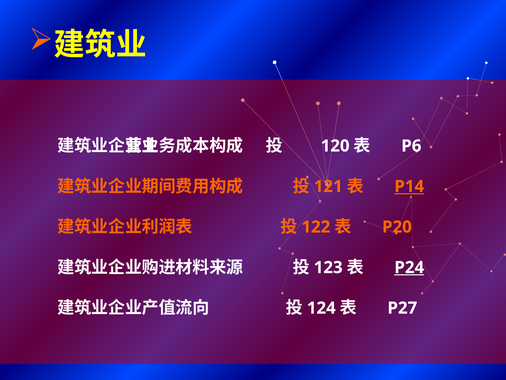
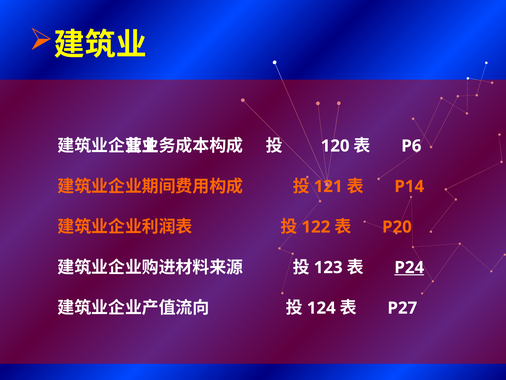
P14 underline: present -> none
